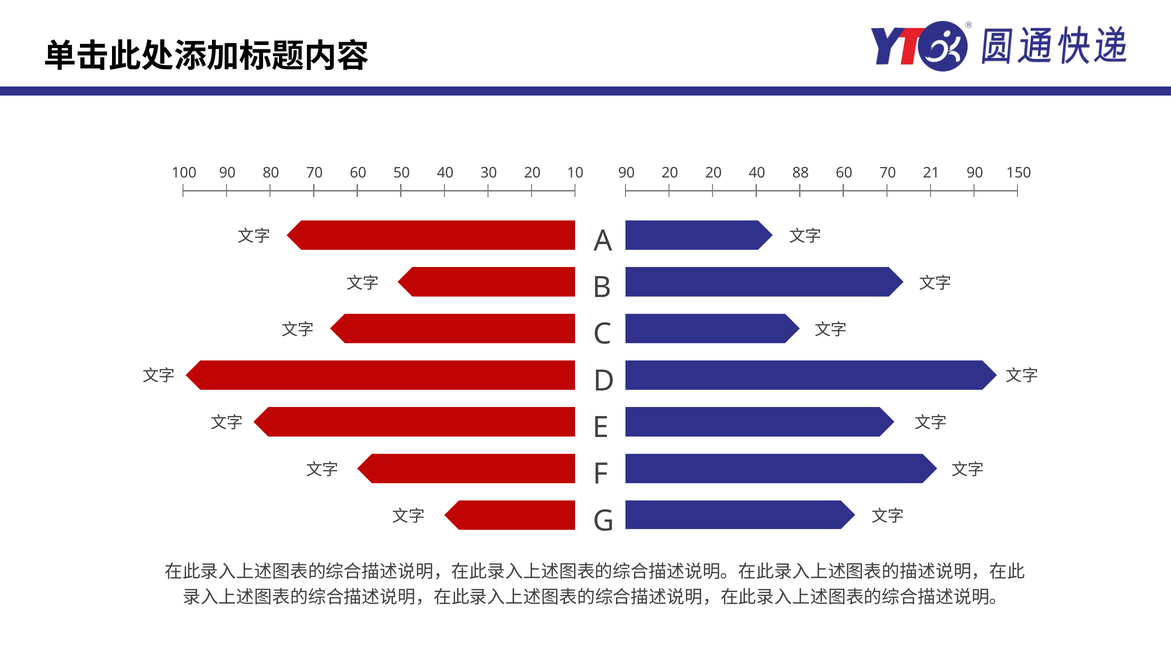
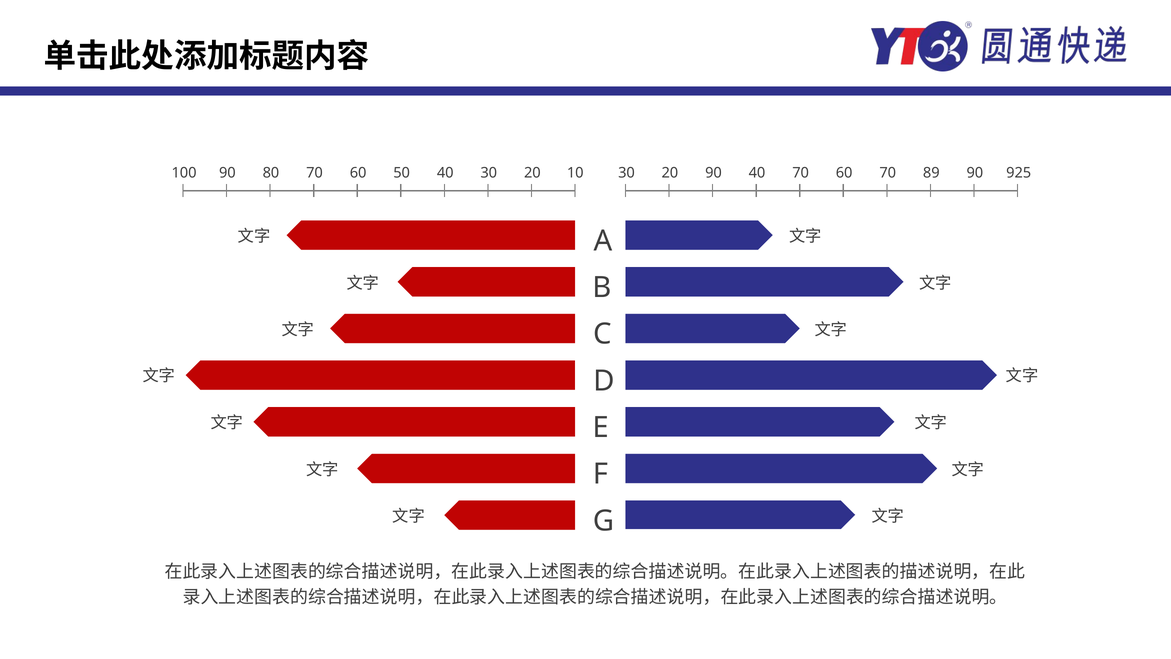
100 90: 90 -> 30
20 20: 20 -> 90
40 88: 88 -> 70
21: 21 -> 89
150: 150 -> 925
